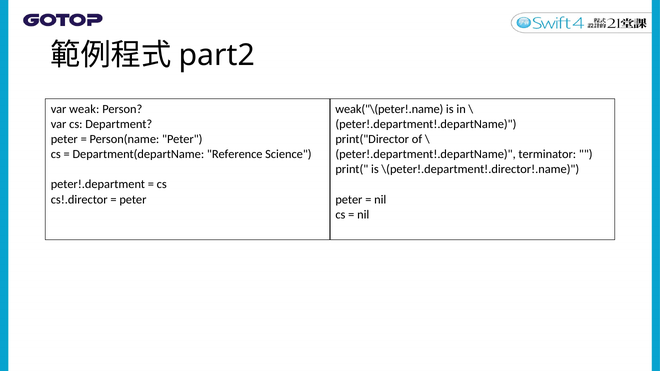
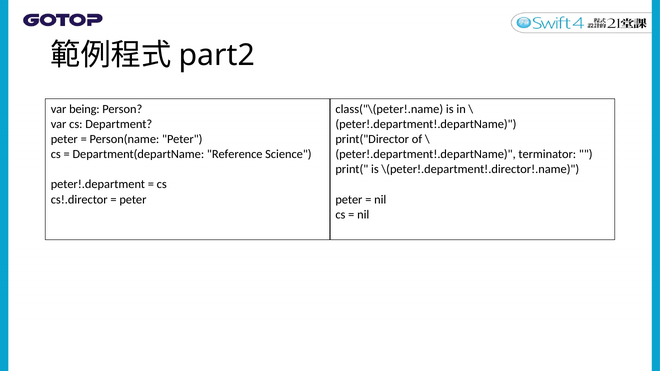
weak: weak -> being
weak("\(peter!.name: weak("\(peter!.name -> class("\(peter!.name
